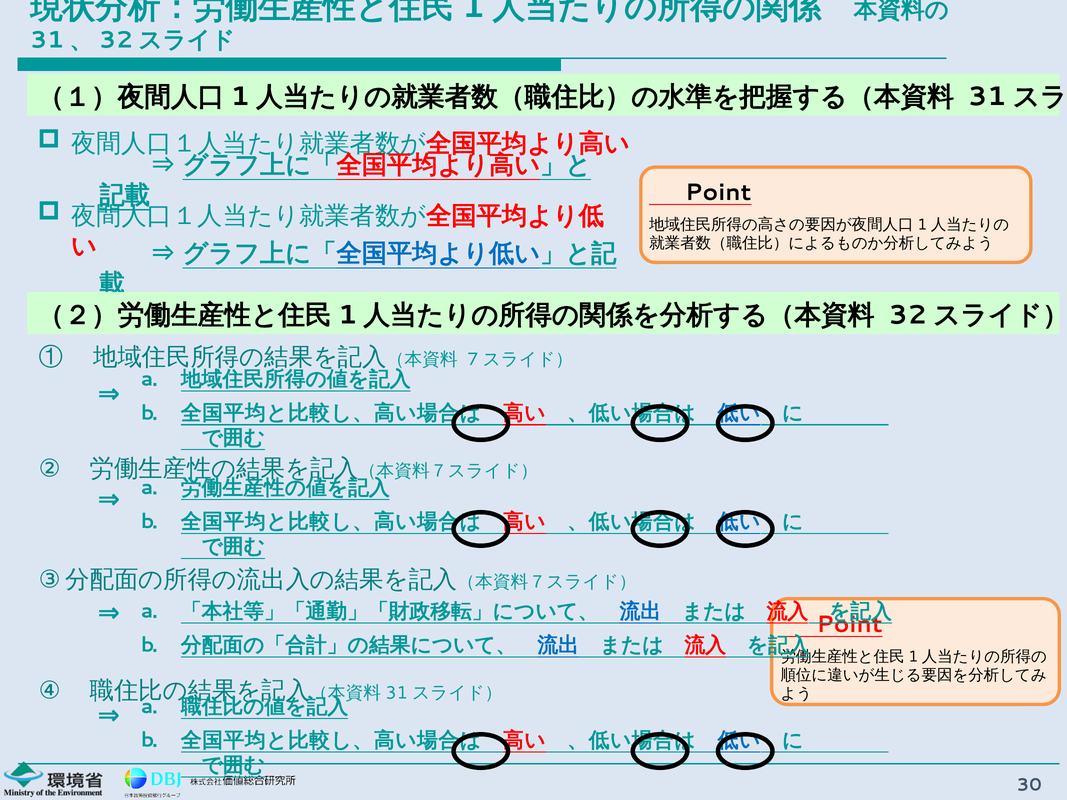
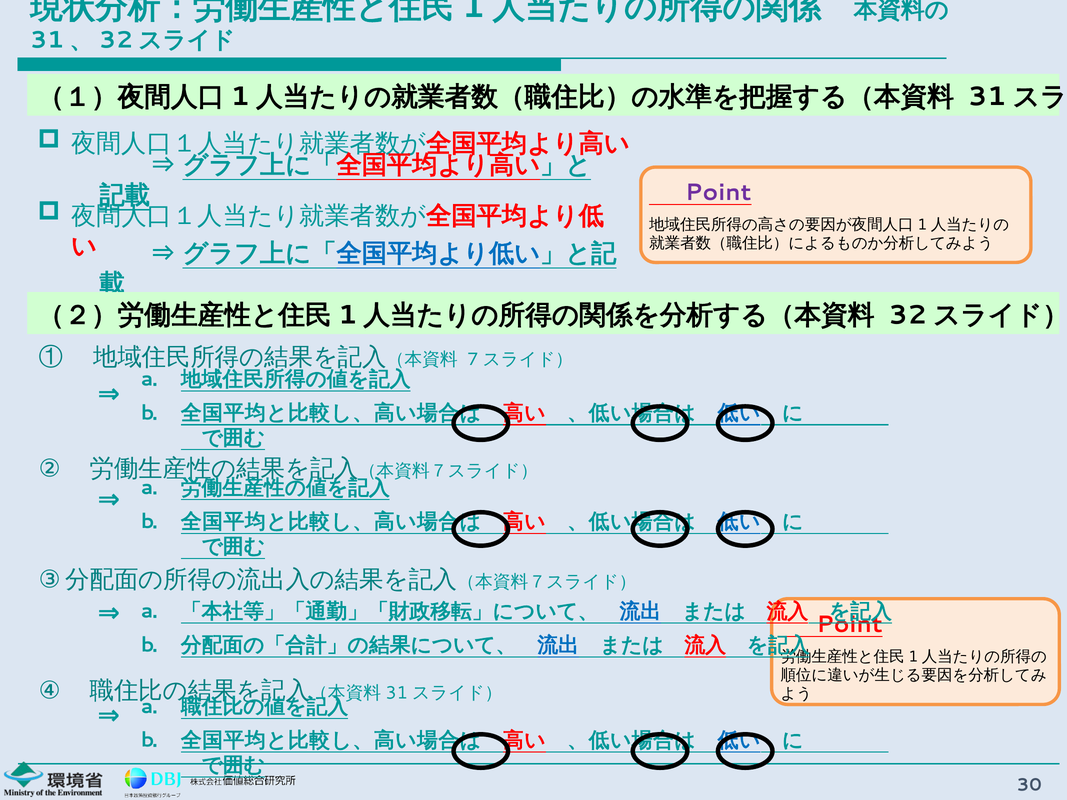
Point at (718, 193) colour: black -> purple
